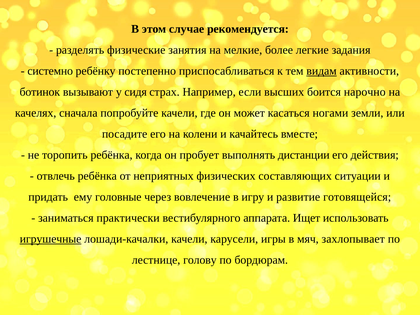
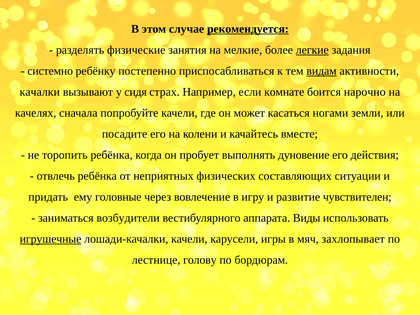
рекомендуется underline: none -> present
легкие underline: none -> present
ботинок: ботинок -> качалки
высших: высших -> комнате
дистанции: дистанции -> дуновение
готовящейся: готовящейся -> чувствителен
практически: практически -> возбудители
Ищет: Ищет -> Виды
